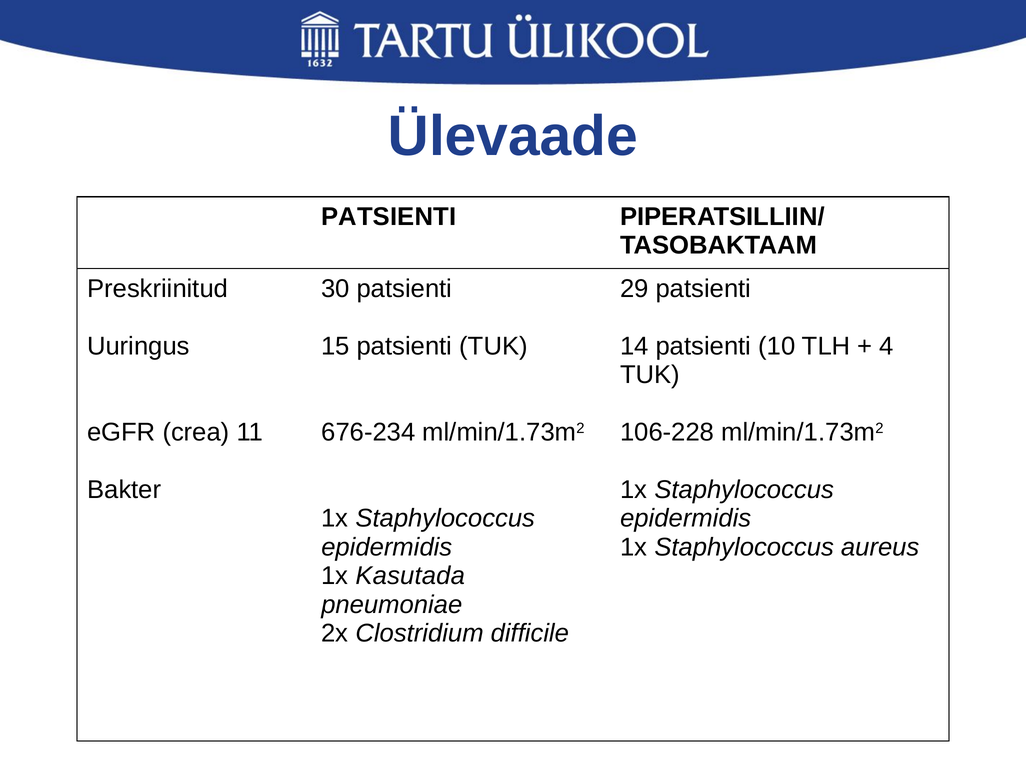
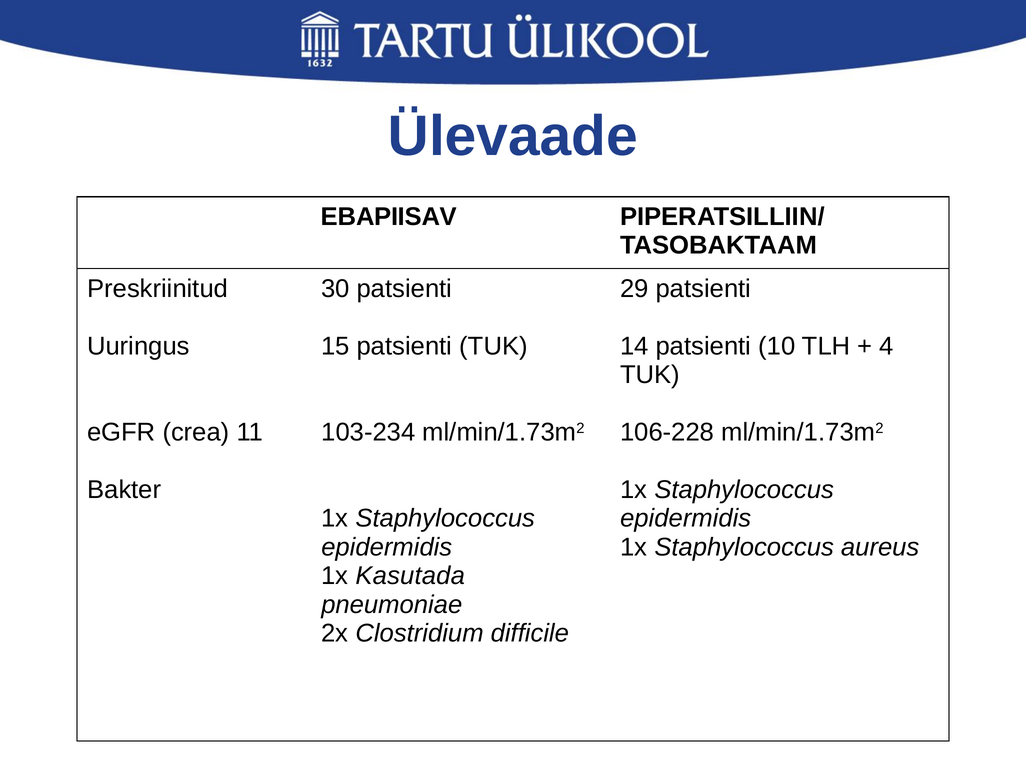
PATSIENTI at (389, 217): PATSIENTI -> EBAPIISAV
676-234: 676-234 -> 103-234
